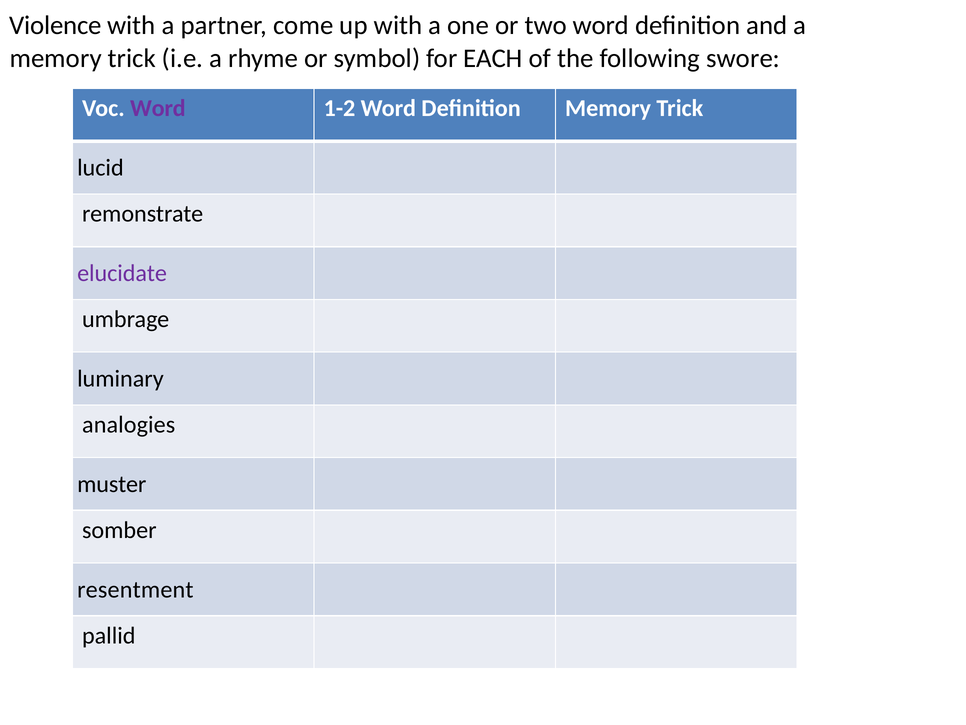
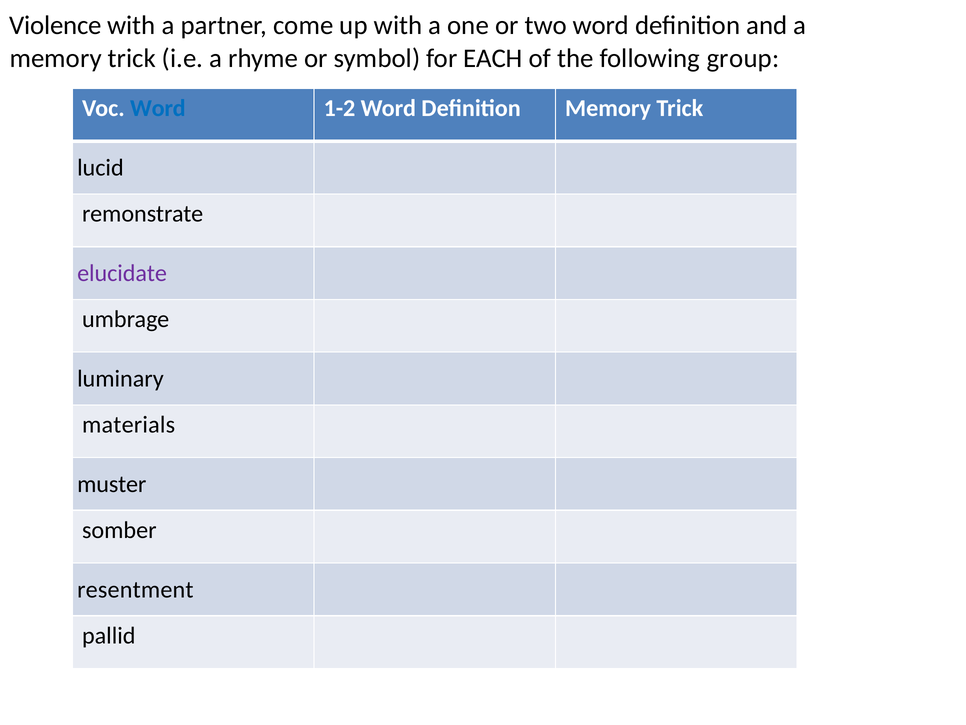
swore: swore -> group
Word at (158, 108) colour: purple -> blue
analogies: analogies -> materials
